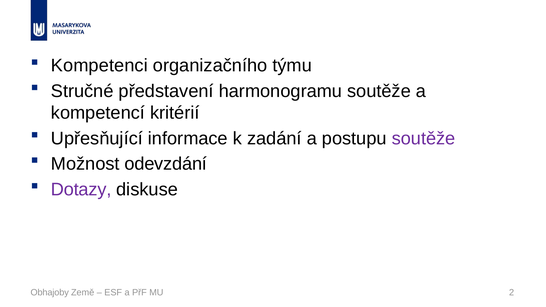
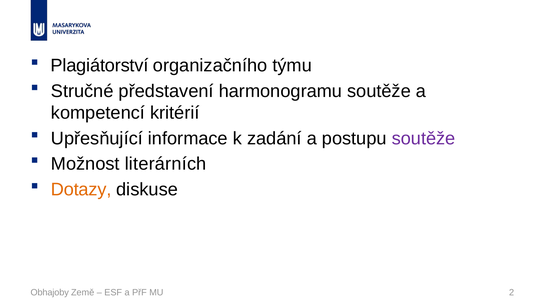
Kompetenci: Kompetenci -> Plagiátorství
odevzdání: odevzdání -> literárních
Dotazy colour: purple -> orange
